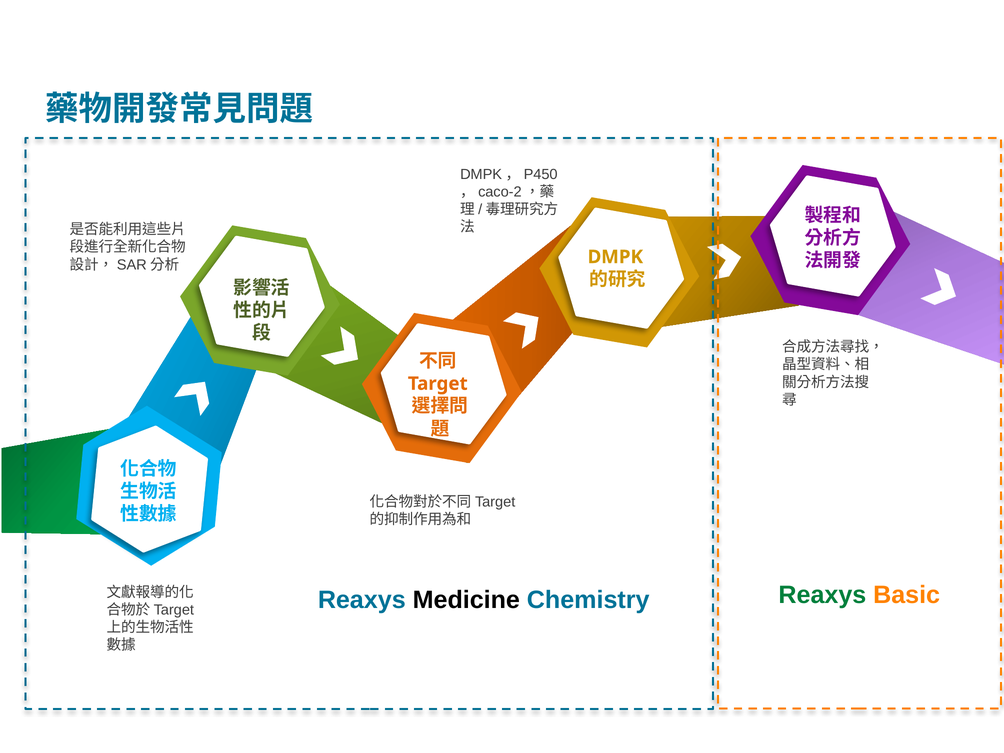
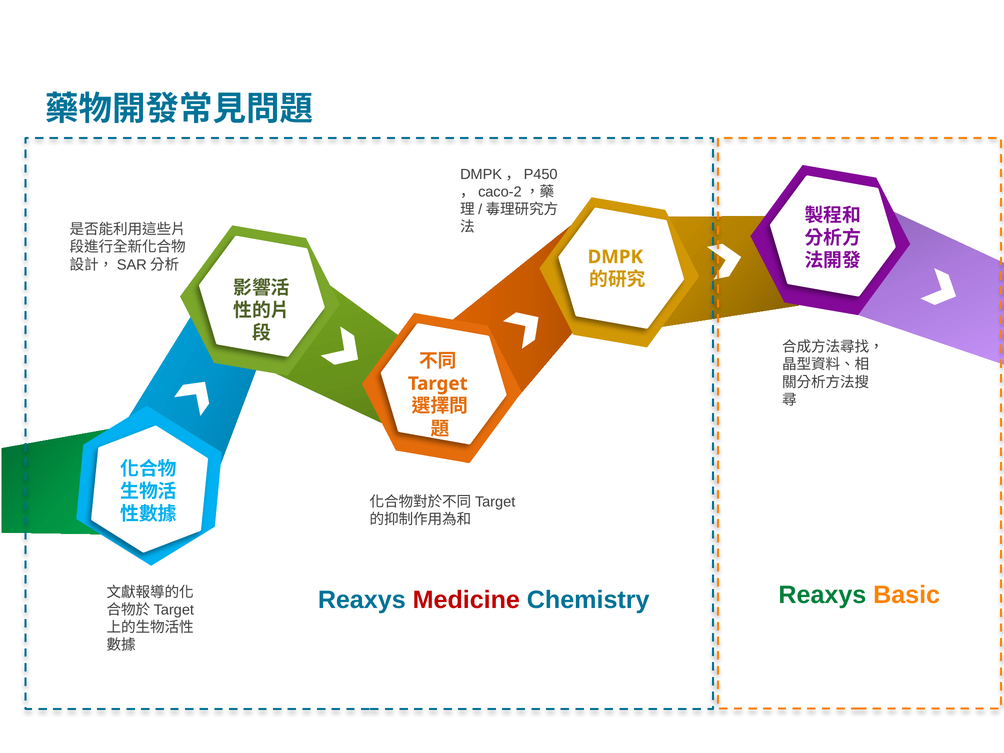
Medicine colour: black -> red
